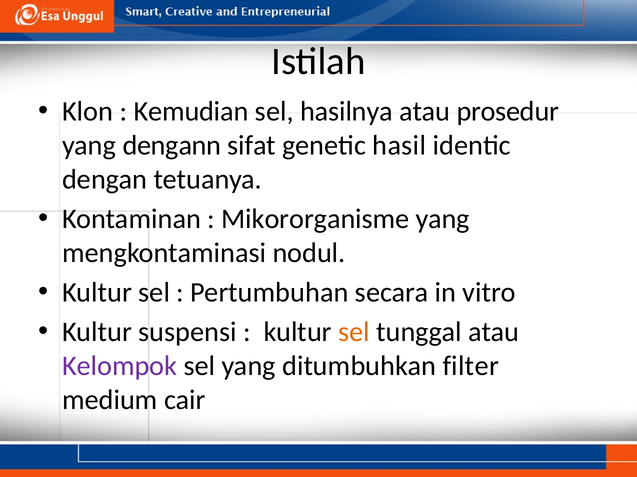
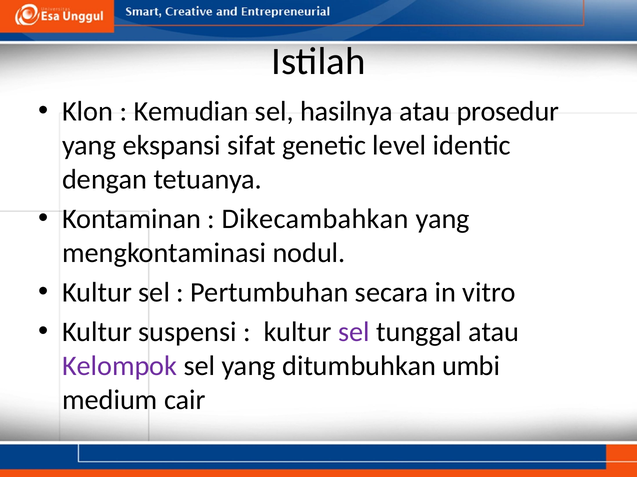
dengann: dengann -> ekspansi
hasil: hasil -> level
Mikororganisme: Mikororganisme -> Dikecambahkan
sel at (354, 333) colour: orange -> purple
filter: filter -> umbi
